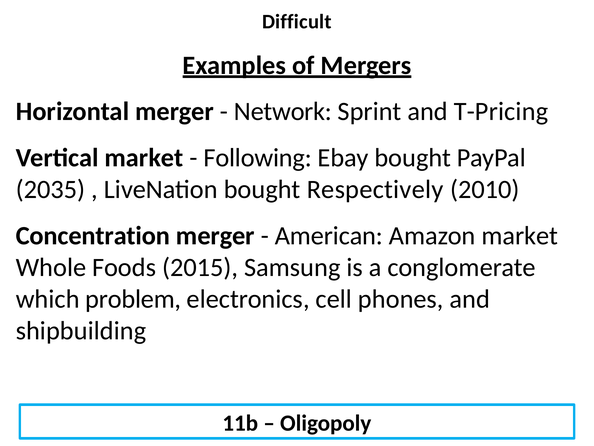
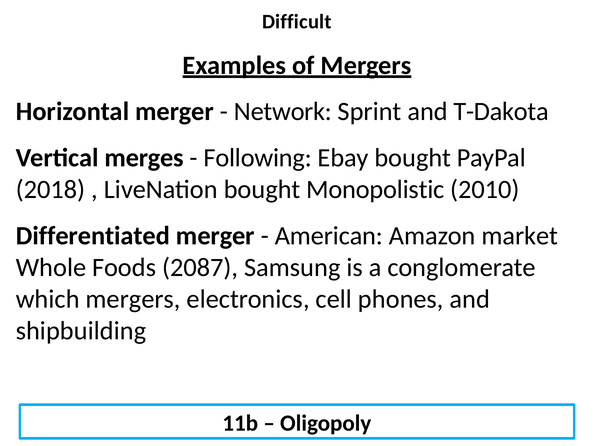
T-Pricing: T-Pricing -> T-Dakota
Vertical market: market -> merges
2035: 2035 -> 2018
Respectively: Respectively -> Monopolistic
Concentration: Concentration -> Differentiated
2015: 2015 -> 2087
which problem: problem -> mergers
